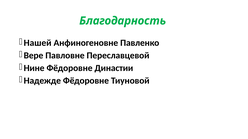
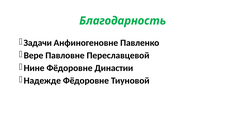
Нашей: Нашей -> Задачи
